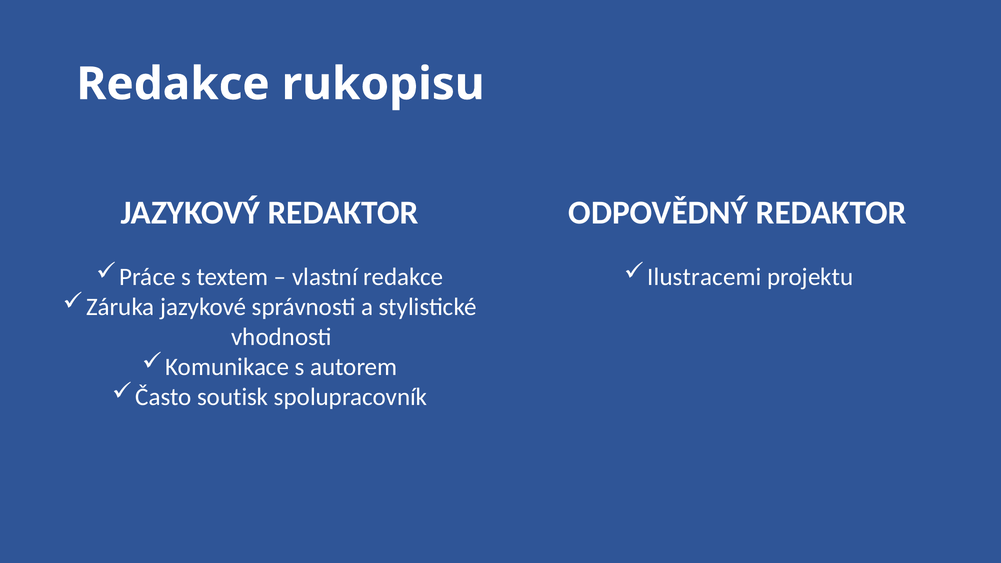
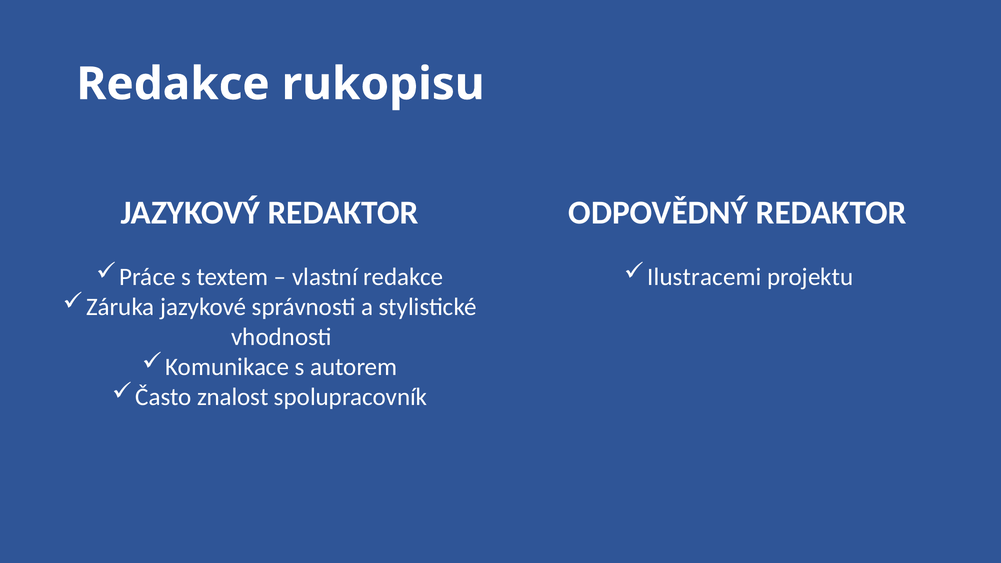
soutisk: soutisk -> znalost
